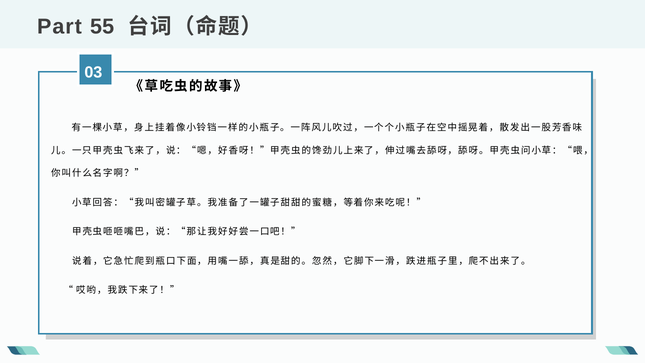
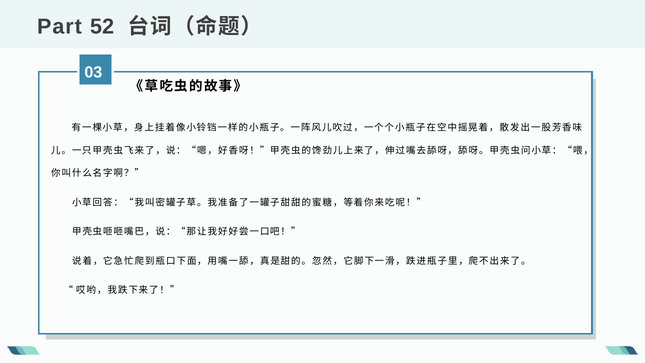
55: 55 -> 52
